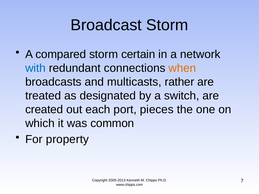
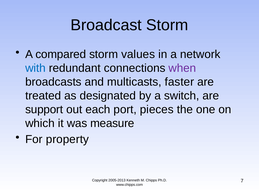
certain: certain -> values
when colour: orange -> purple
rather: rather -> faster
created: created -> support
common: common -> measure
